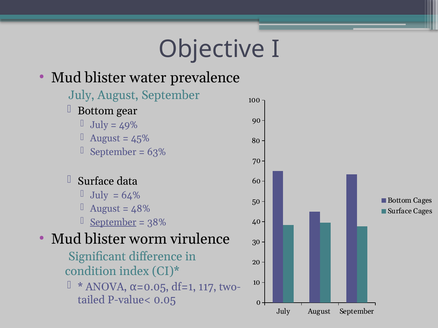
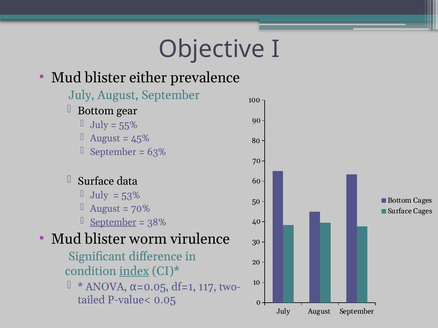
water: water -> either
49%: 49% -> 55%
64%: 64% -> 53%
48%: 48% -> 70%
index underline: none -> present
